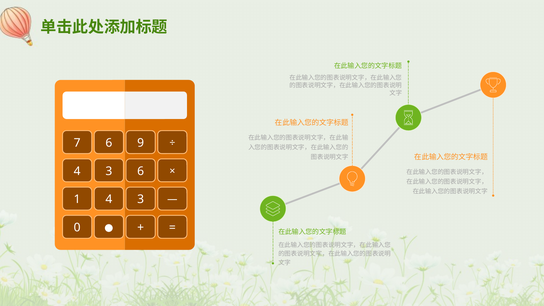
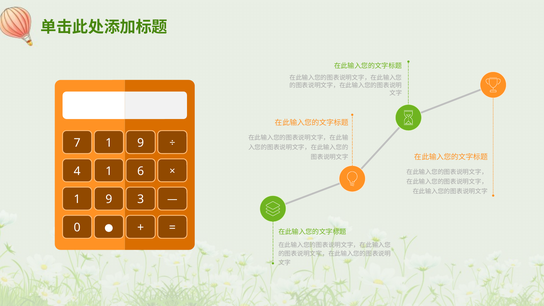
7 6: 6 -> 1
3 at (109, 171): 3 -> 1
4 at (109, 199): 4 -> 9
